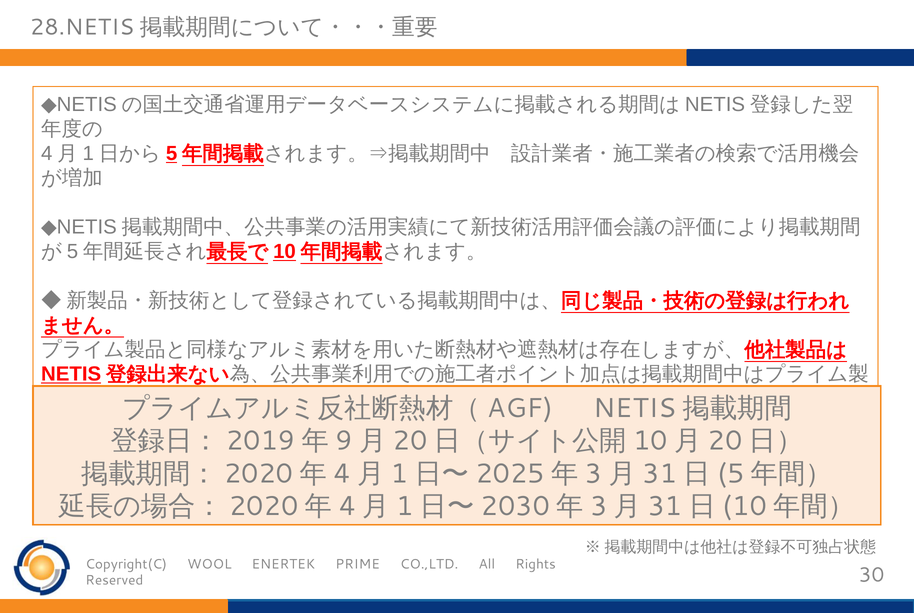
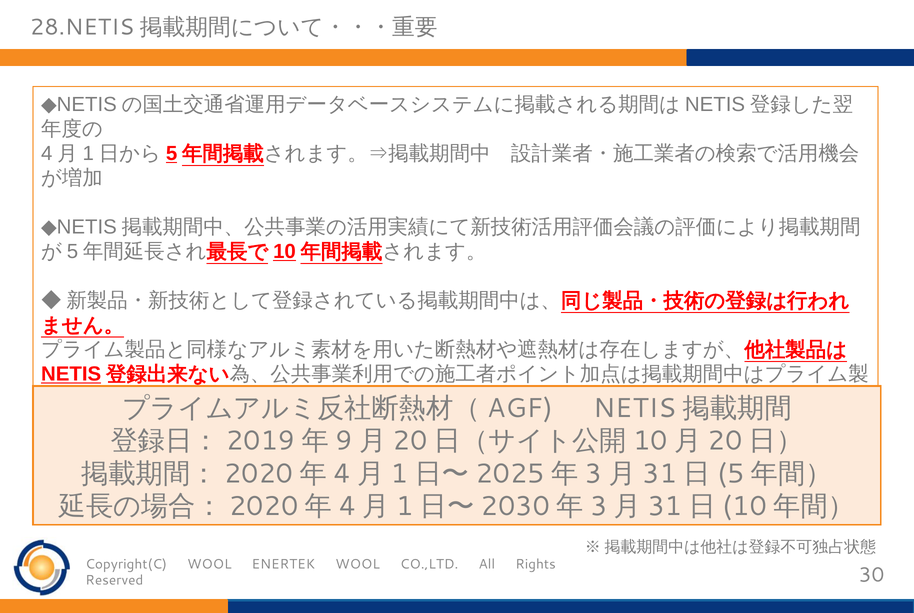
ENERTEK PRIME: PRIME -> WOOL
